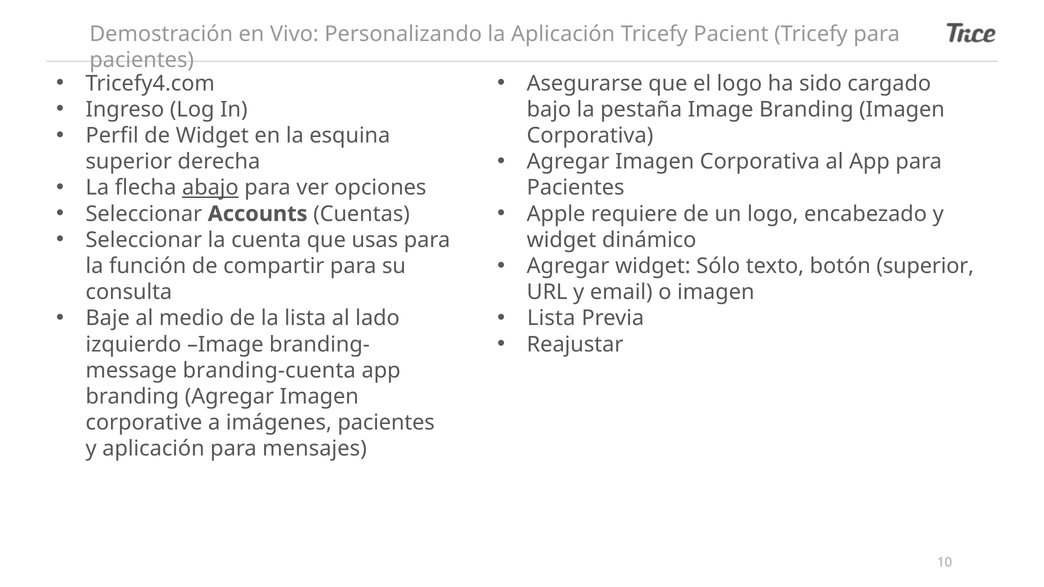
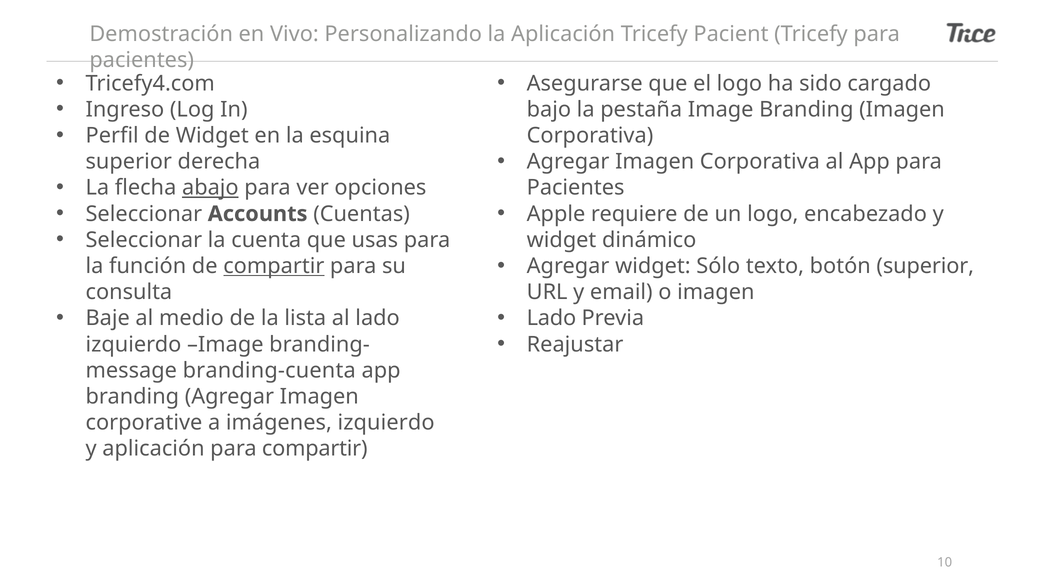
compartir at (274, 266) underline: none -> present
Lista at (551, 318): Lista -> Lado
imágenes pacientes: pacientes -> izquierdo
para mensajes: mensajes -> compartir
